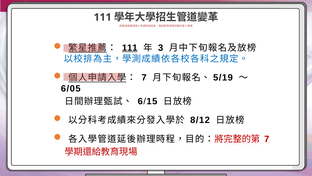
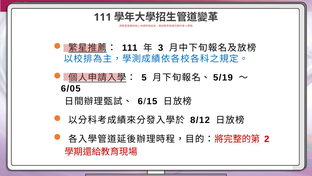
111 at (130, 48) underline: present -> none
7 at (144, 77): 7 -> 5
7 at (267, 139): 7 -> 2
